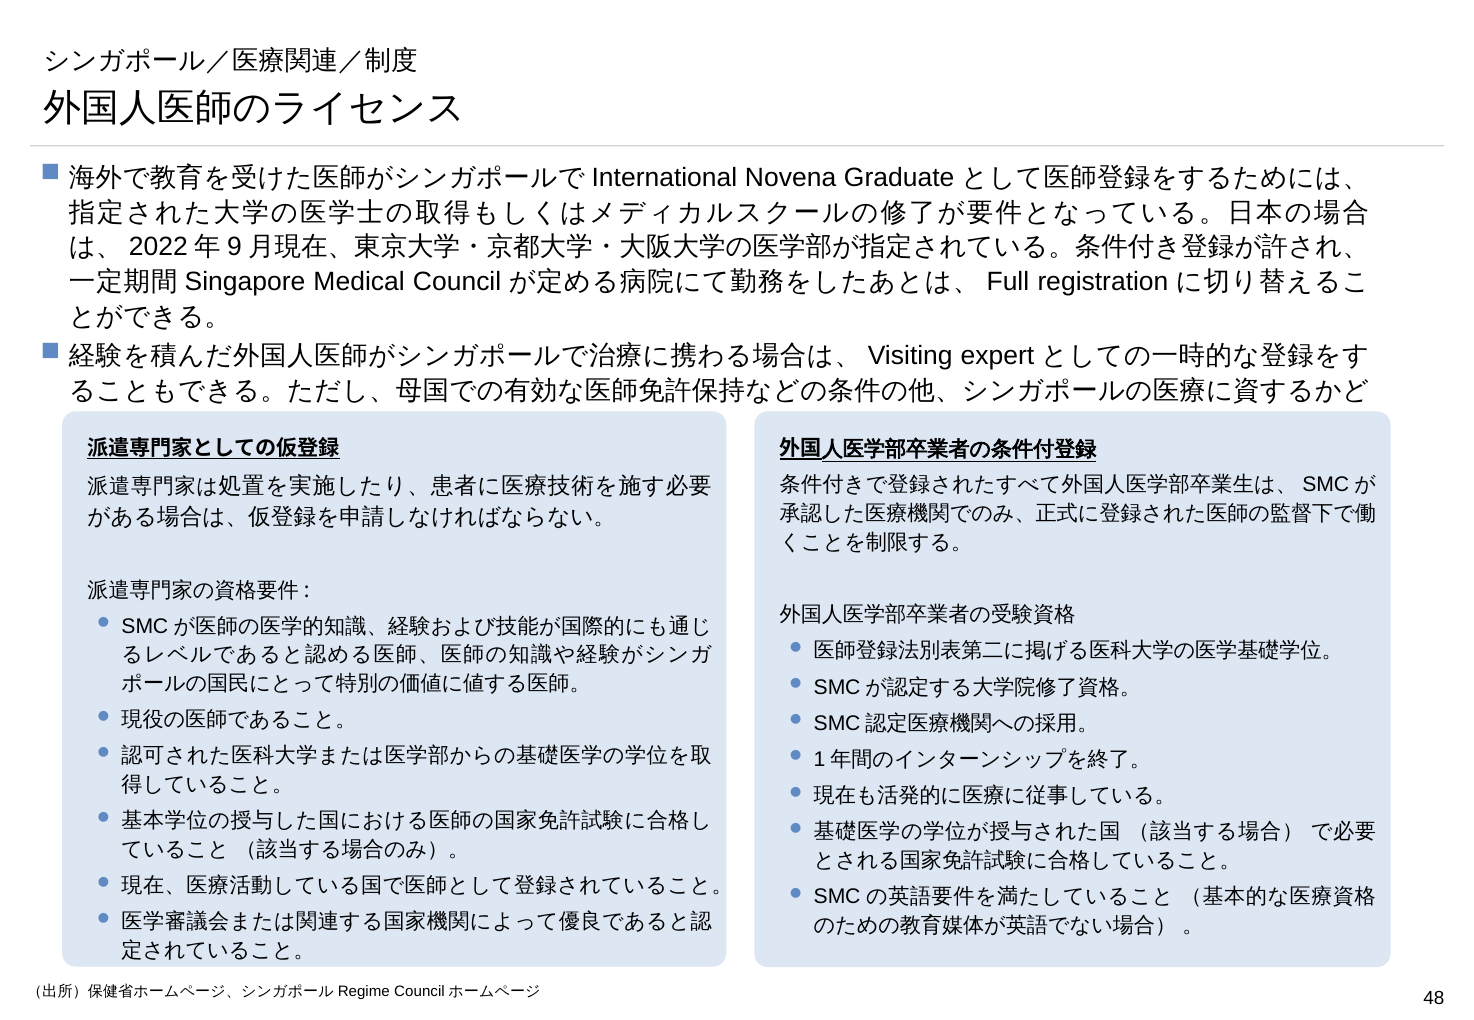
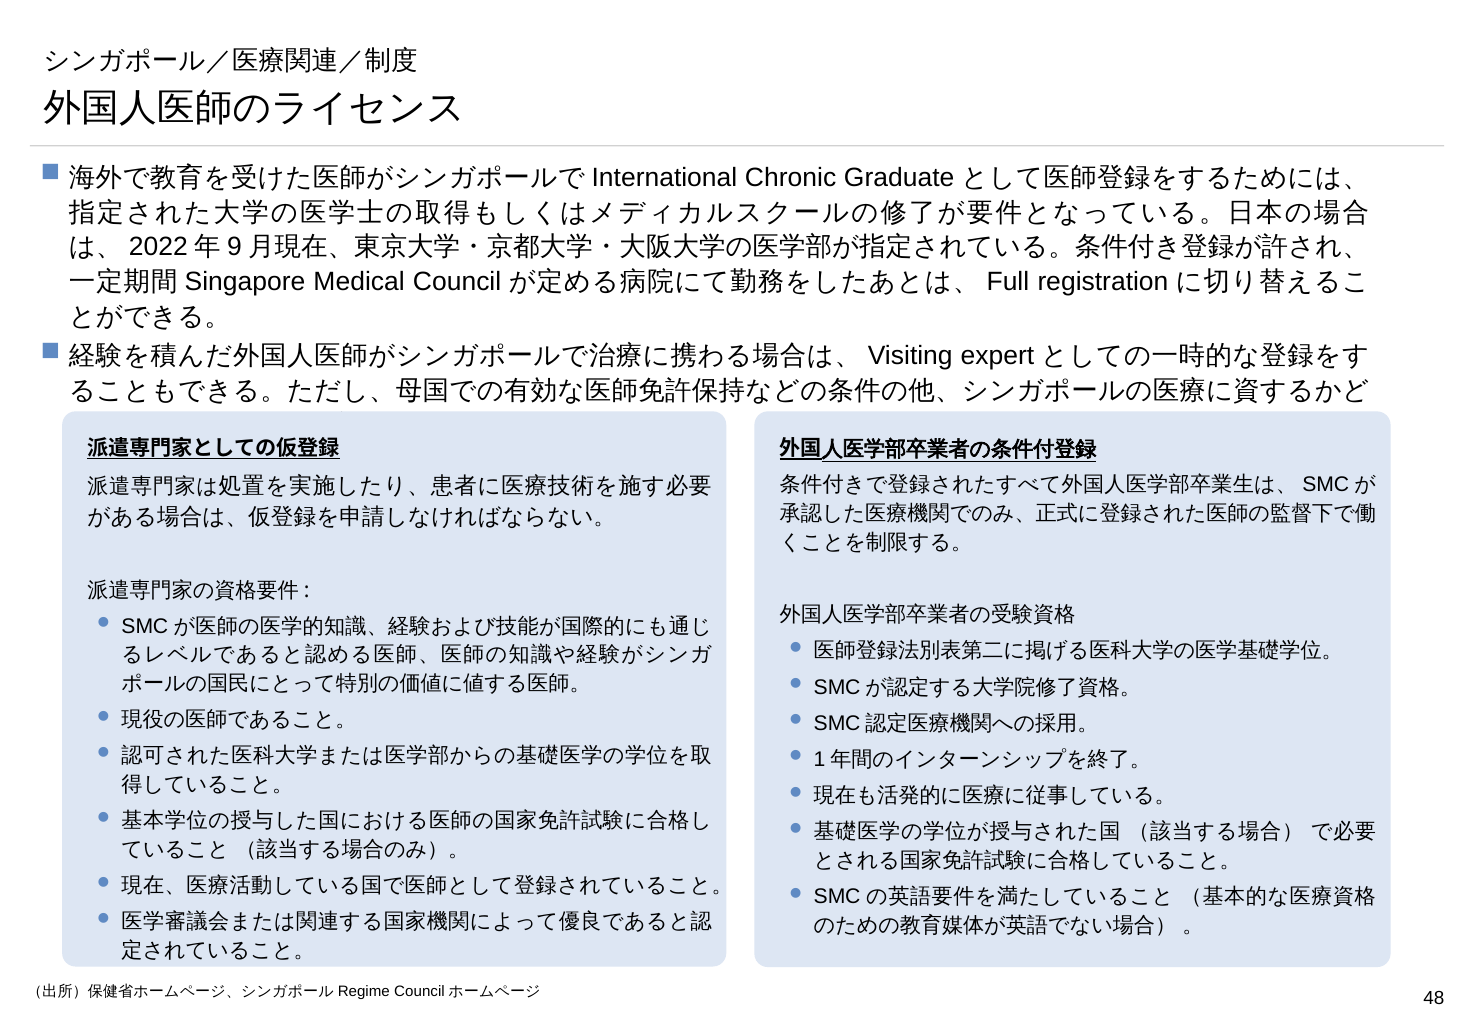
Novena: Novena -> Chronic
